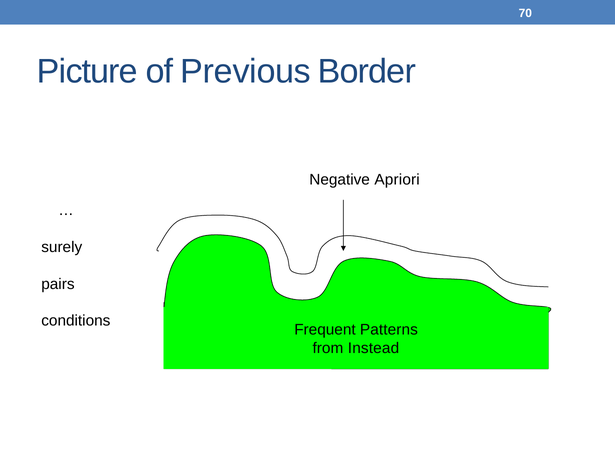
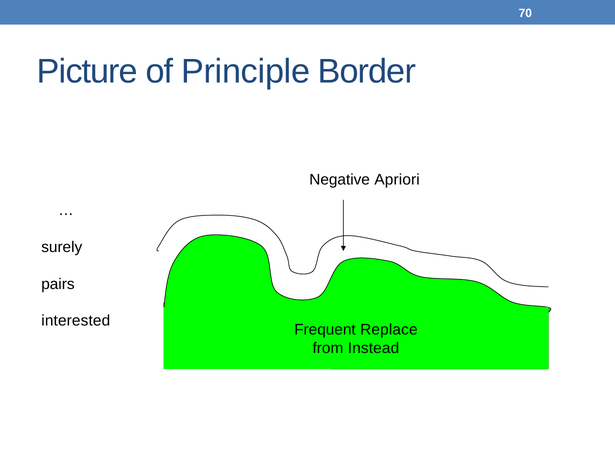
Previous: Previous -> Principle
conditions: conditions -> interested
Patterns: Patterns -> Replace
